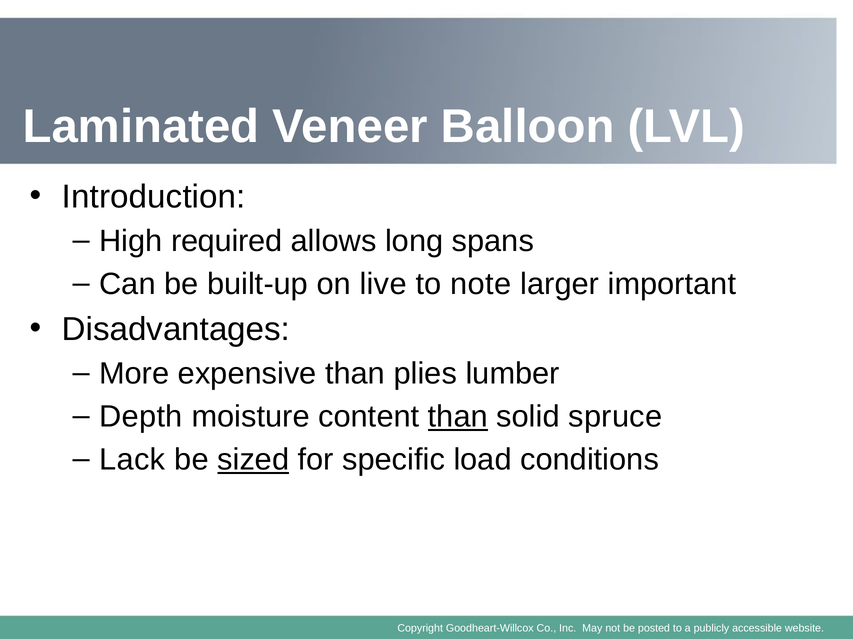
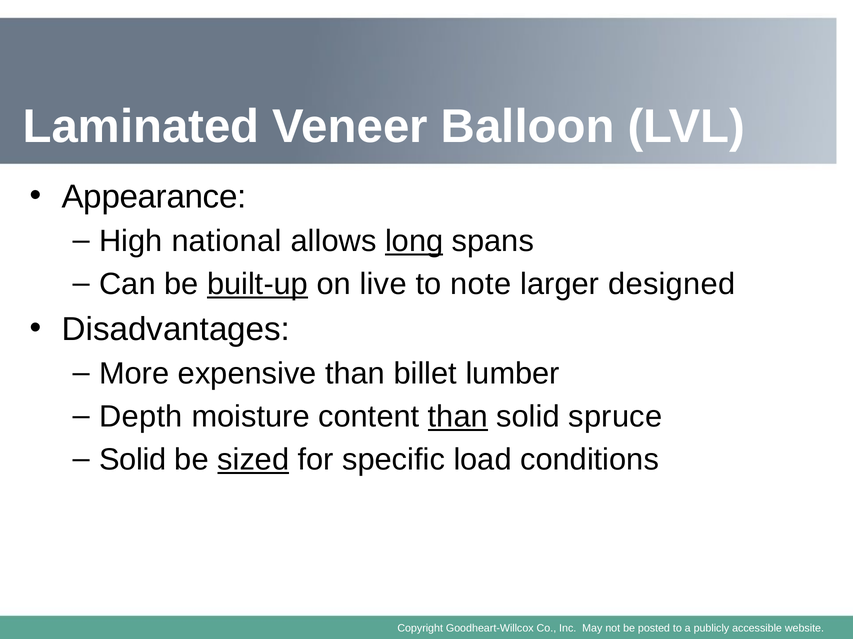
Introduction: Introduction -> Appearance
required: required -> national
long underline: none -> present
built-up underline: none -> present
important: important -> designed
plies: plies -> billet
Lack at (132, 460): Lack -> Solid
